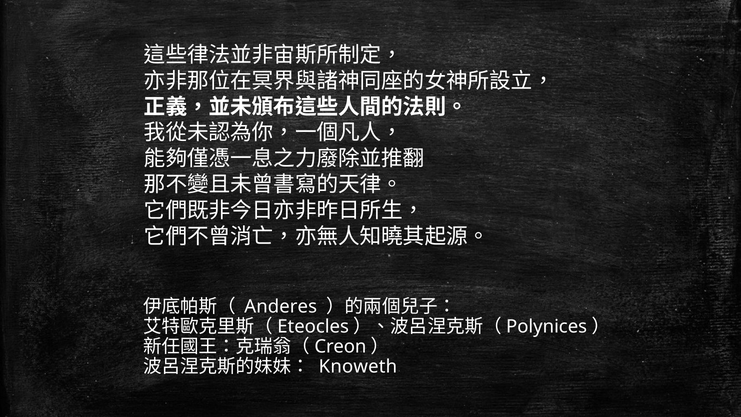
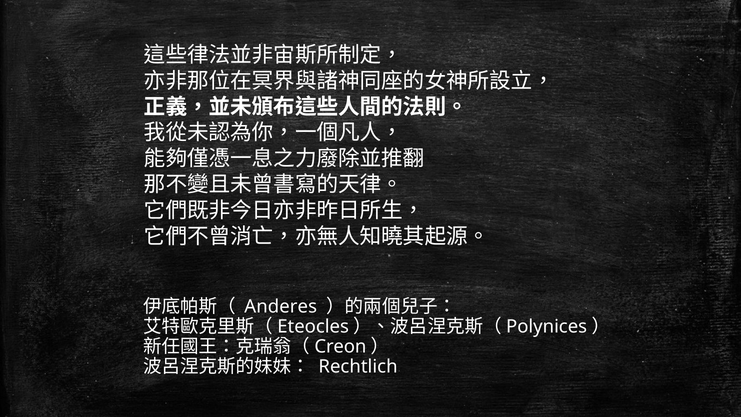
Knoweth: Knoweth -> Rechtlich
